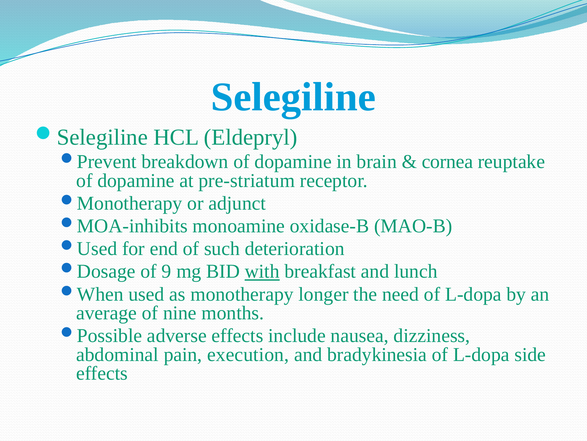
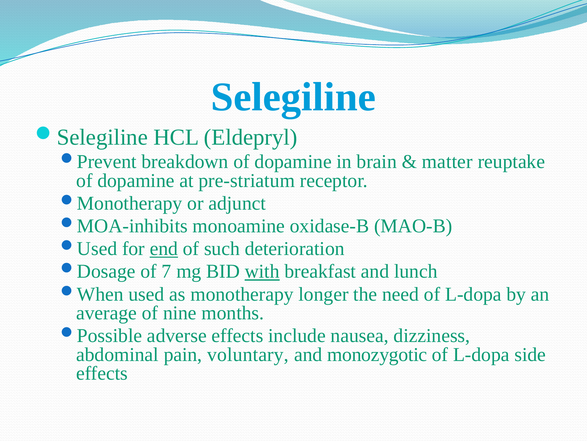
cornea: cornea -> matter
end underline: none -> present
9: 9 -> 7
execution: execution -> voluntary
bradykinesia: bradykinesia -> monozygotic
